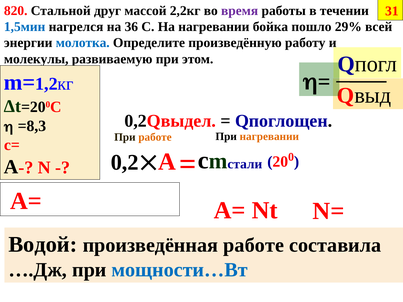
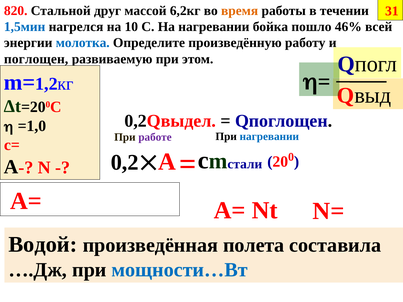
2,2кг: 2,2кг -> 6,2кг
время colour: purple -> orange
36: 36 -> 10
29%: 29% -> 46%
молекулы: молекулы -> поглощен
=8,3: =8,3 -> =1,0
работе at (155, 137) colour: orange -> purple
нагревании at (269, 137) colour: orange -> blue
произведённая работе: работе -> полета
